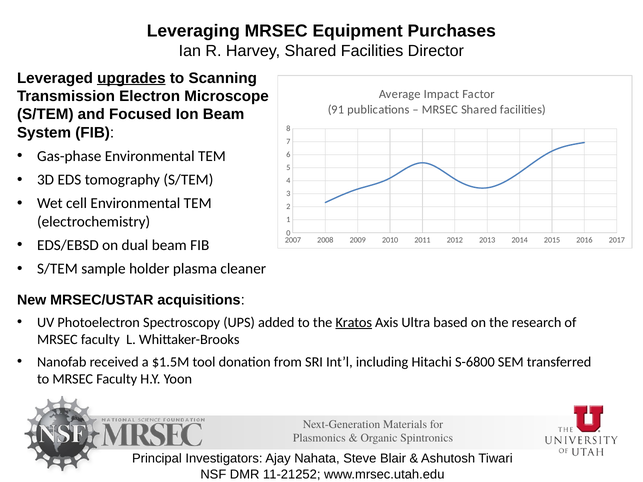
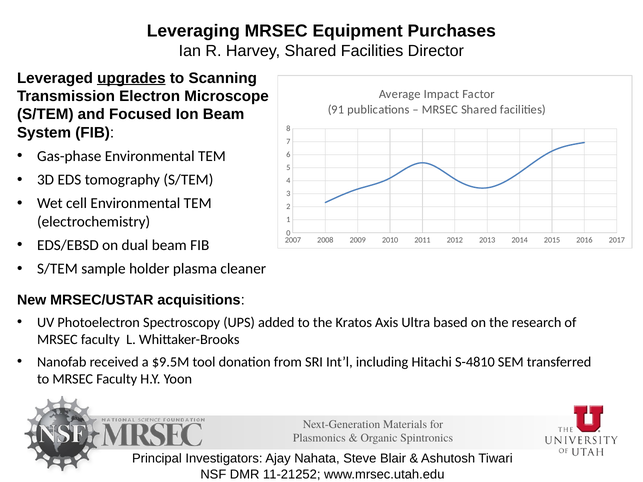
Kratos underline: present -> none
$1.5M: $1.5M -> $9.5M
S-6800: S-6800 -> S-4810
